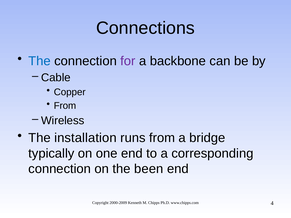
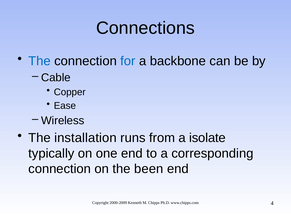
for colour: purple -> blue
From at (65, 106): From -> Ease
bridge: bridge -> isolate
